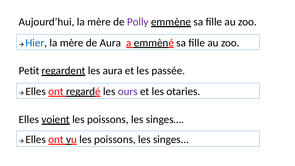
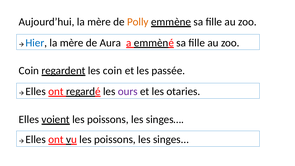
Polly colour: purple -> orange
Petit at (29, 71): Petit -> Coin
les aura: aura -> coin
